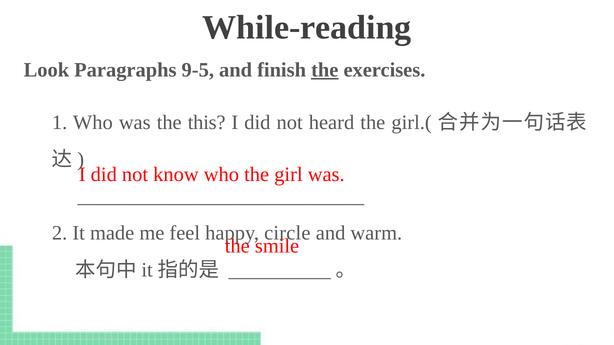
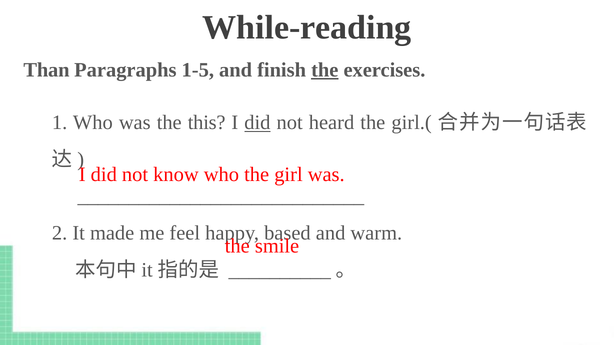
Look: Look -> Than
9-5: 9-5 -> 1-5
did at (257, 123) underline: none -> present
circle: circle -> based
